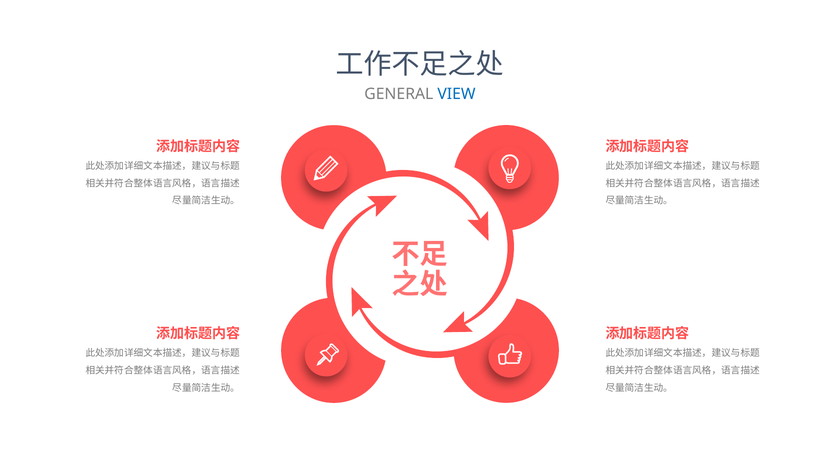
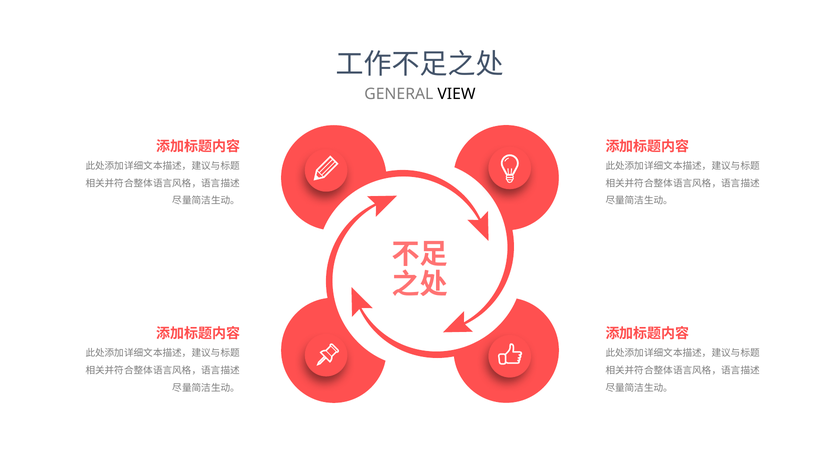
VIEW colour: blue -> black
